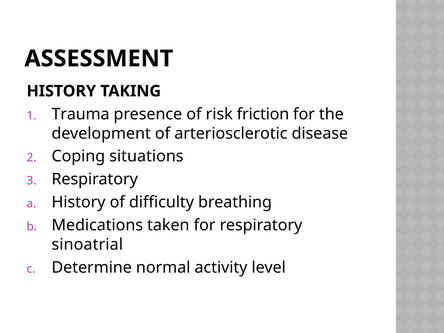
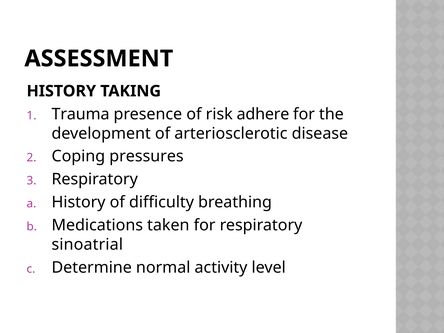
friction: friction -> adhere
situations: situations -> pressures
